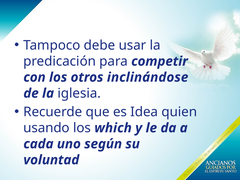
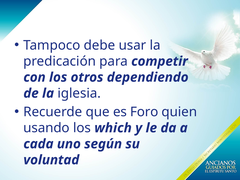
inclinándose: inclinándose -> dependiendo
Idea: Idea -> Foro
